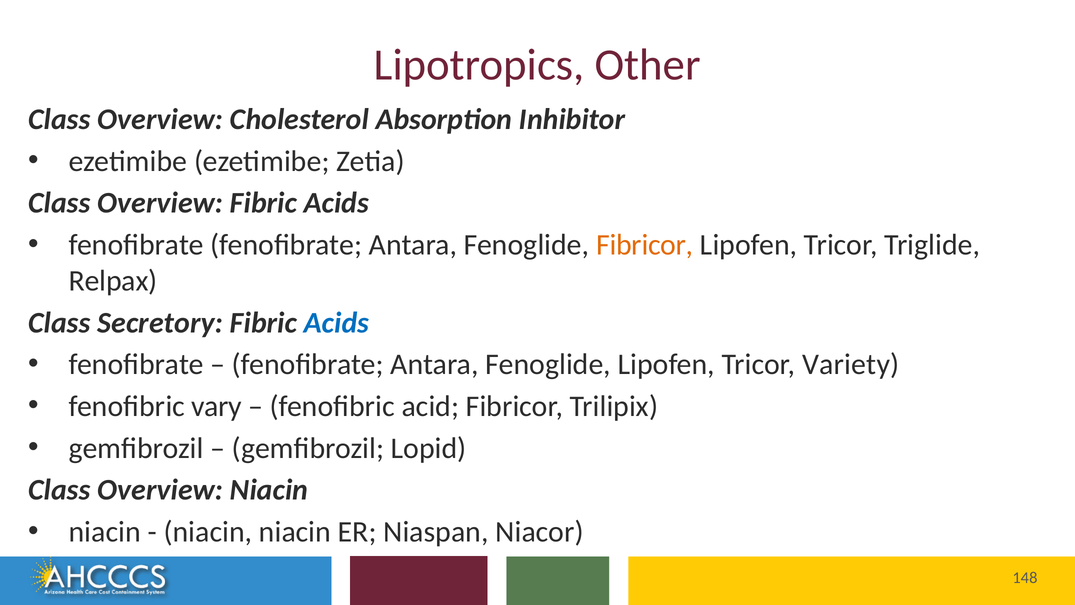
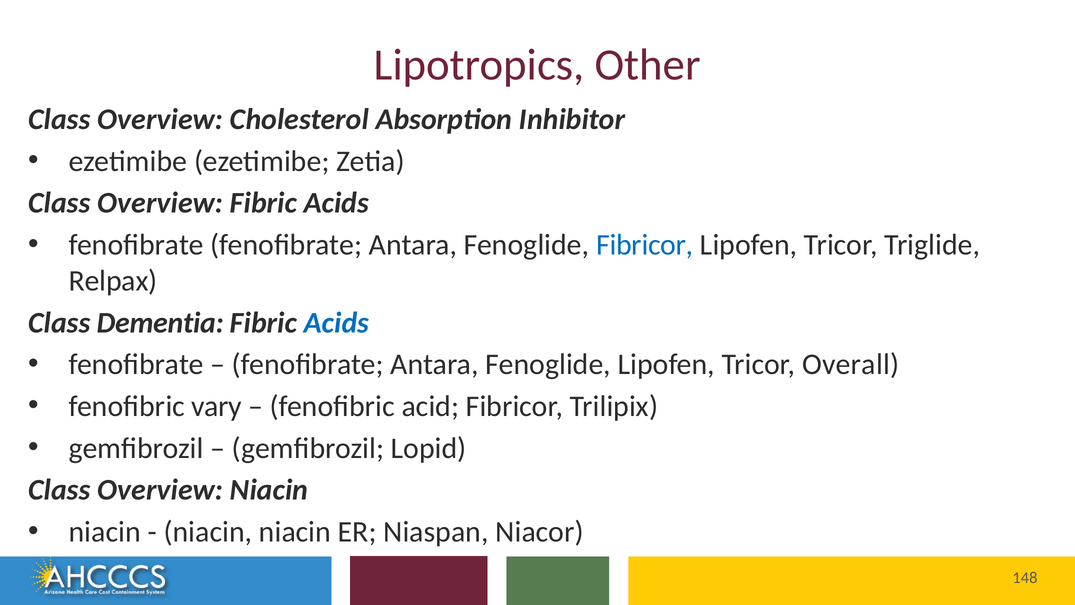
Fibricor at (645, 245) colour: orange -> blue
Secretory: Secretory -> Dementia
Variety: Variety -> Overall
